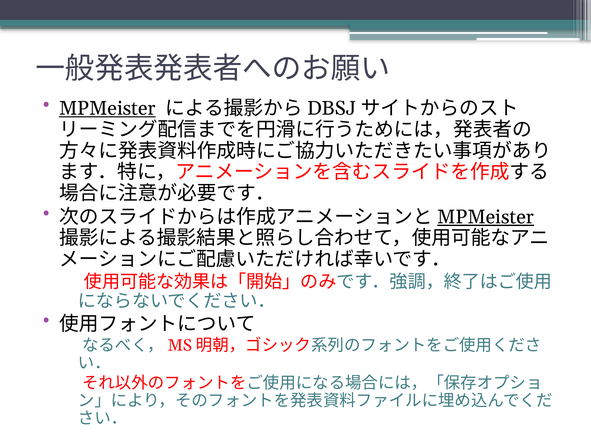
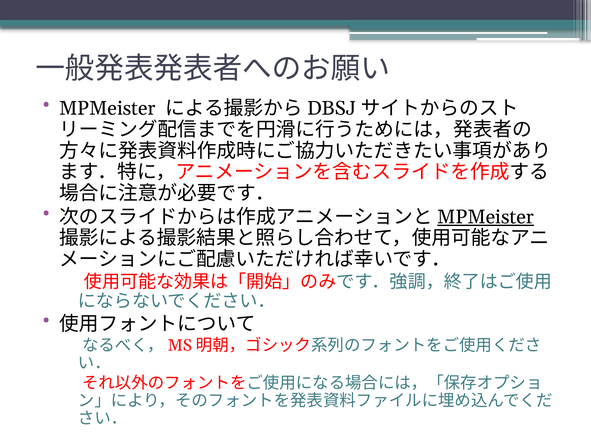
MPMeister at (107, 108) underline: present -> none
